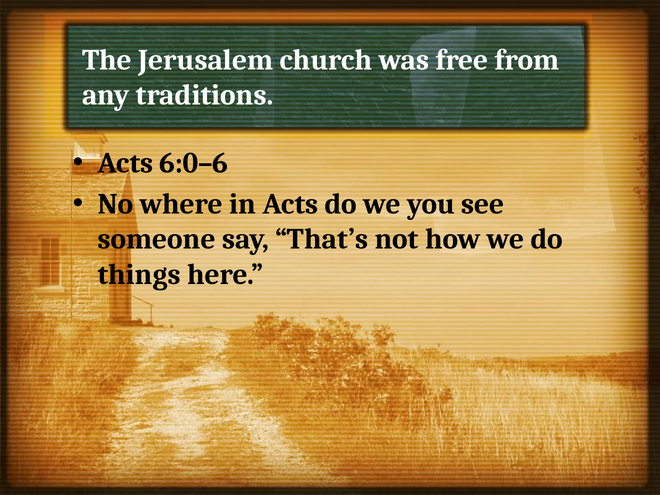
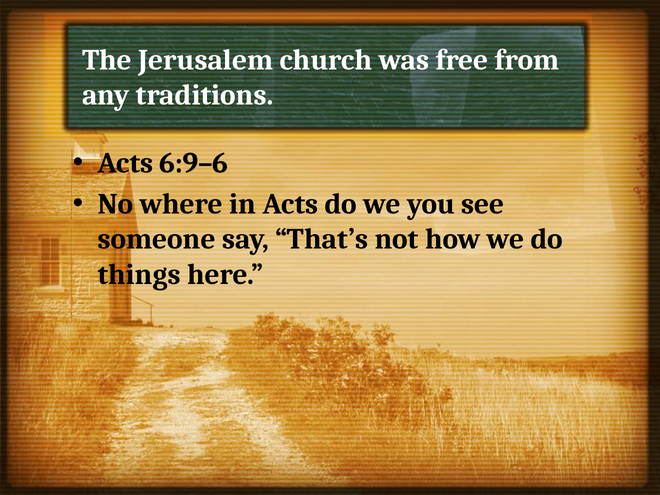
6:0–6: 6:0–6 -> 6:9–6
